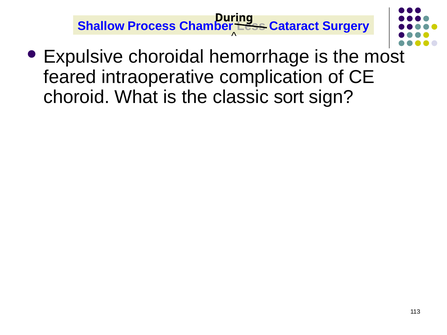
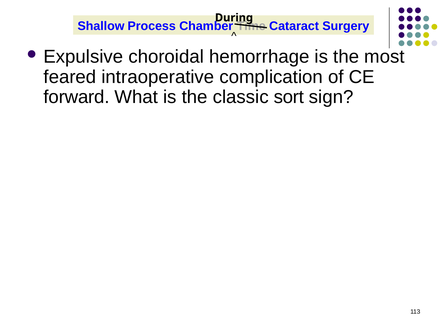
Less: Less -> Time
choroid: choroid -> forward
